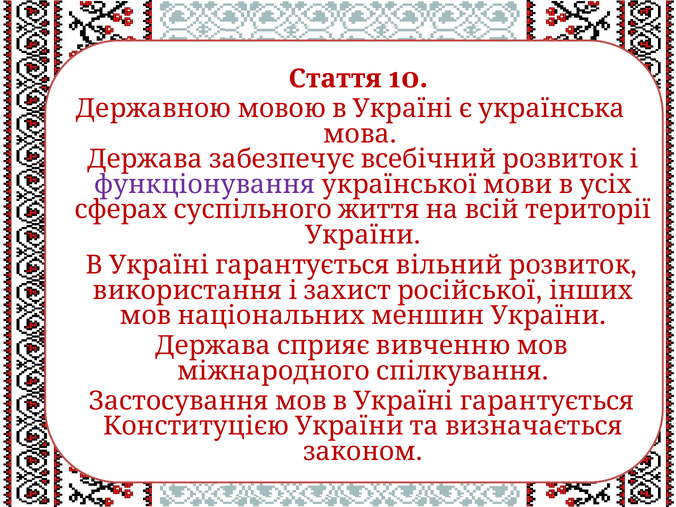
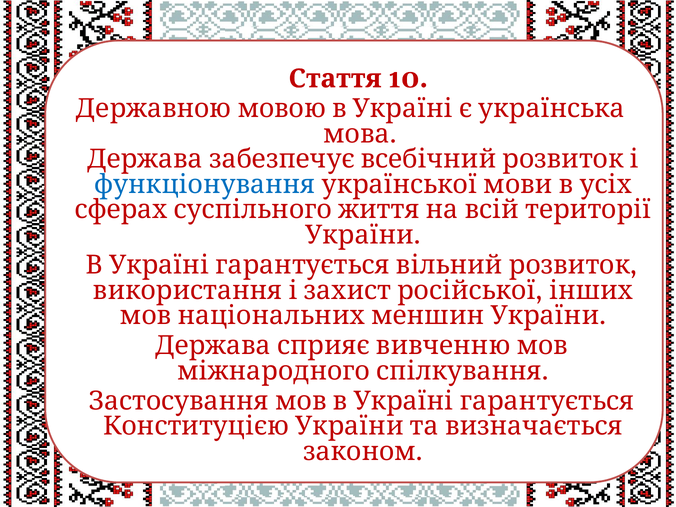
функціонування colour: purple -> blue
